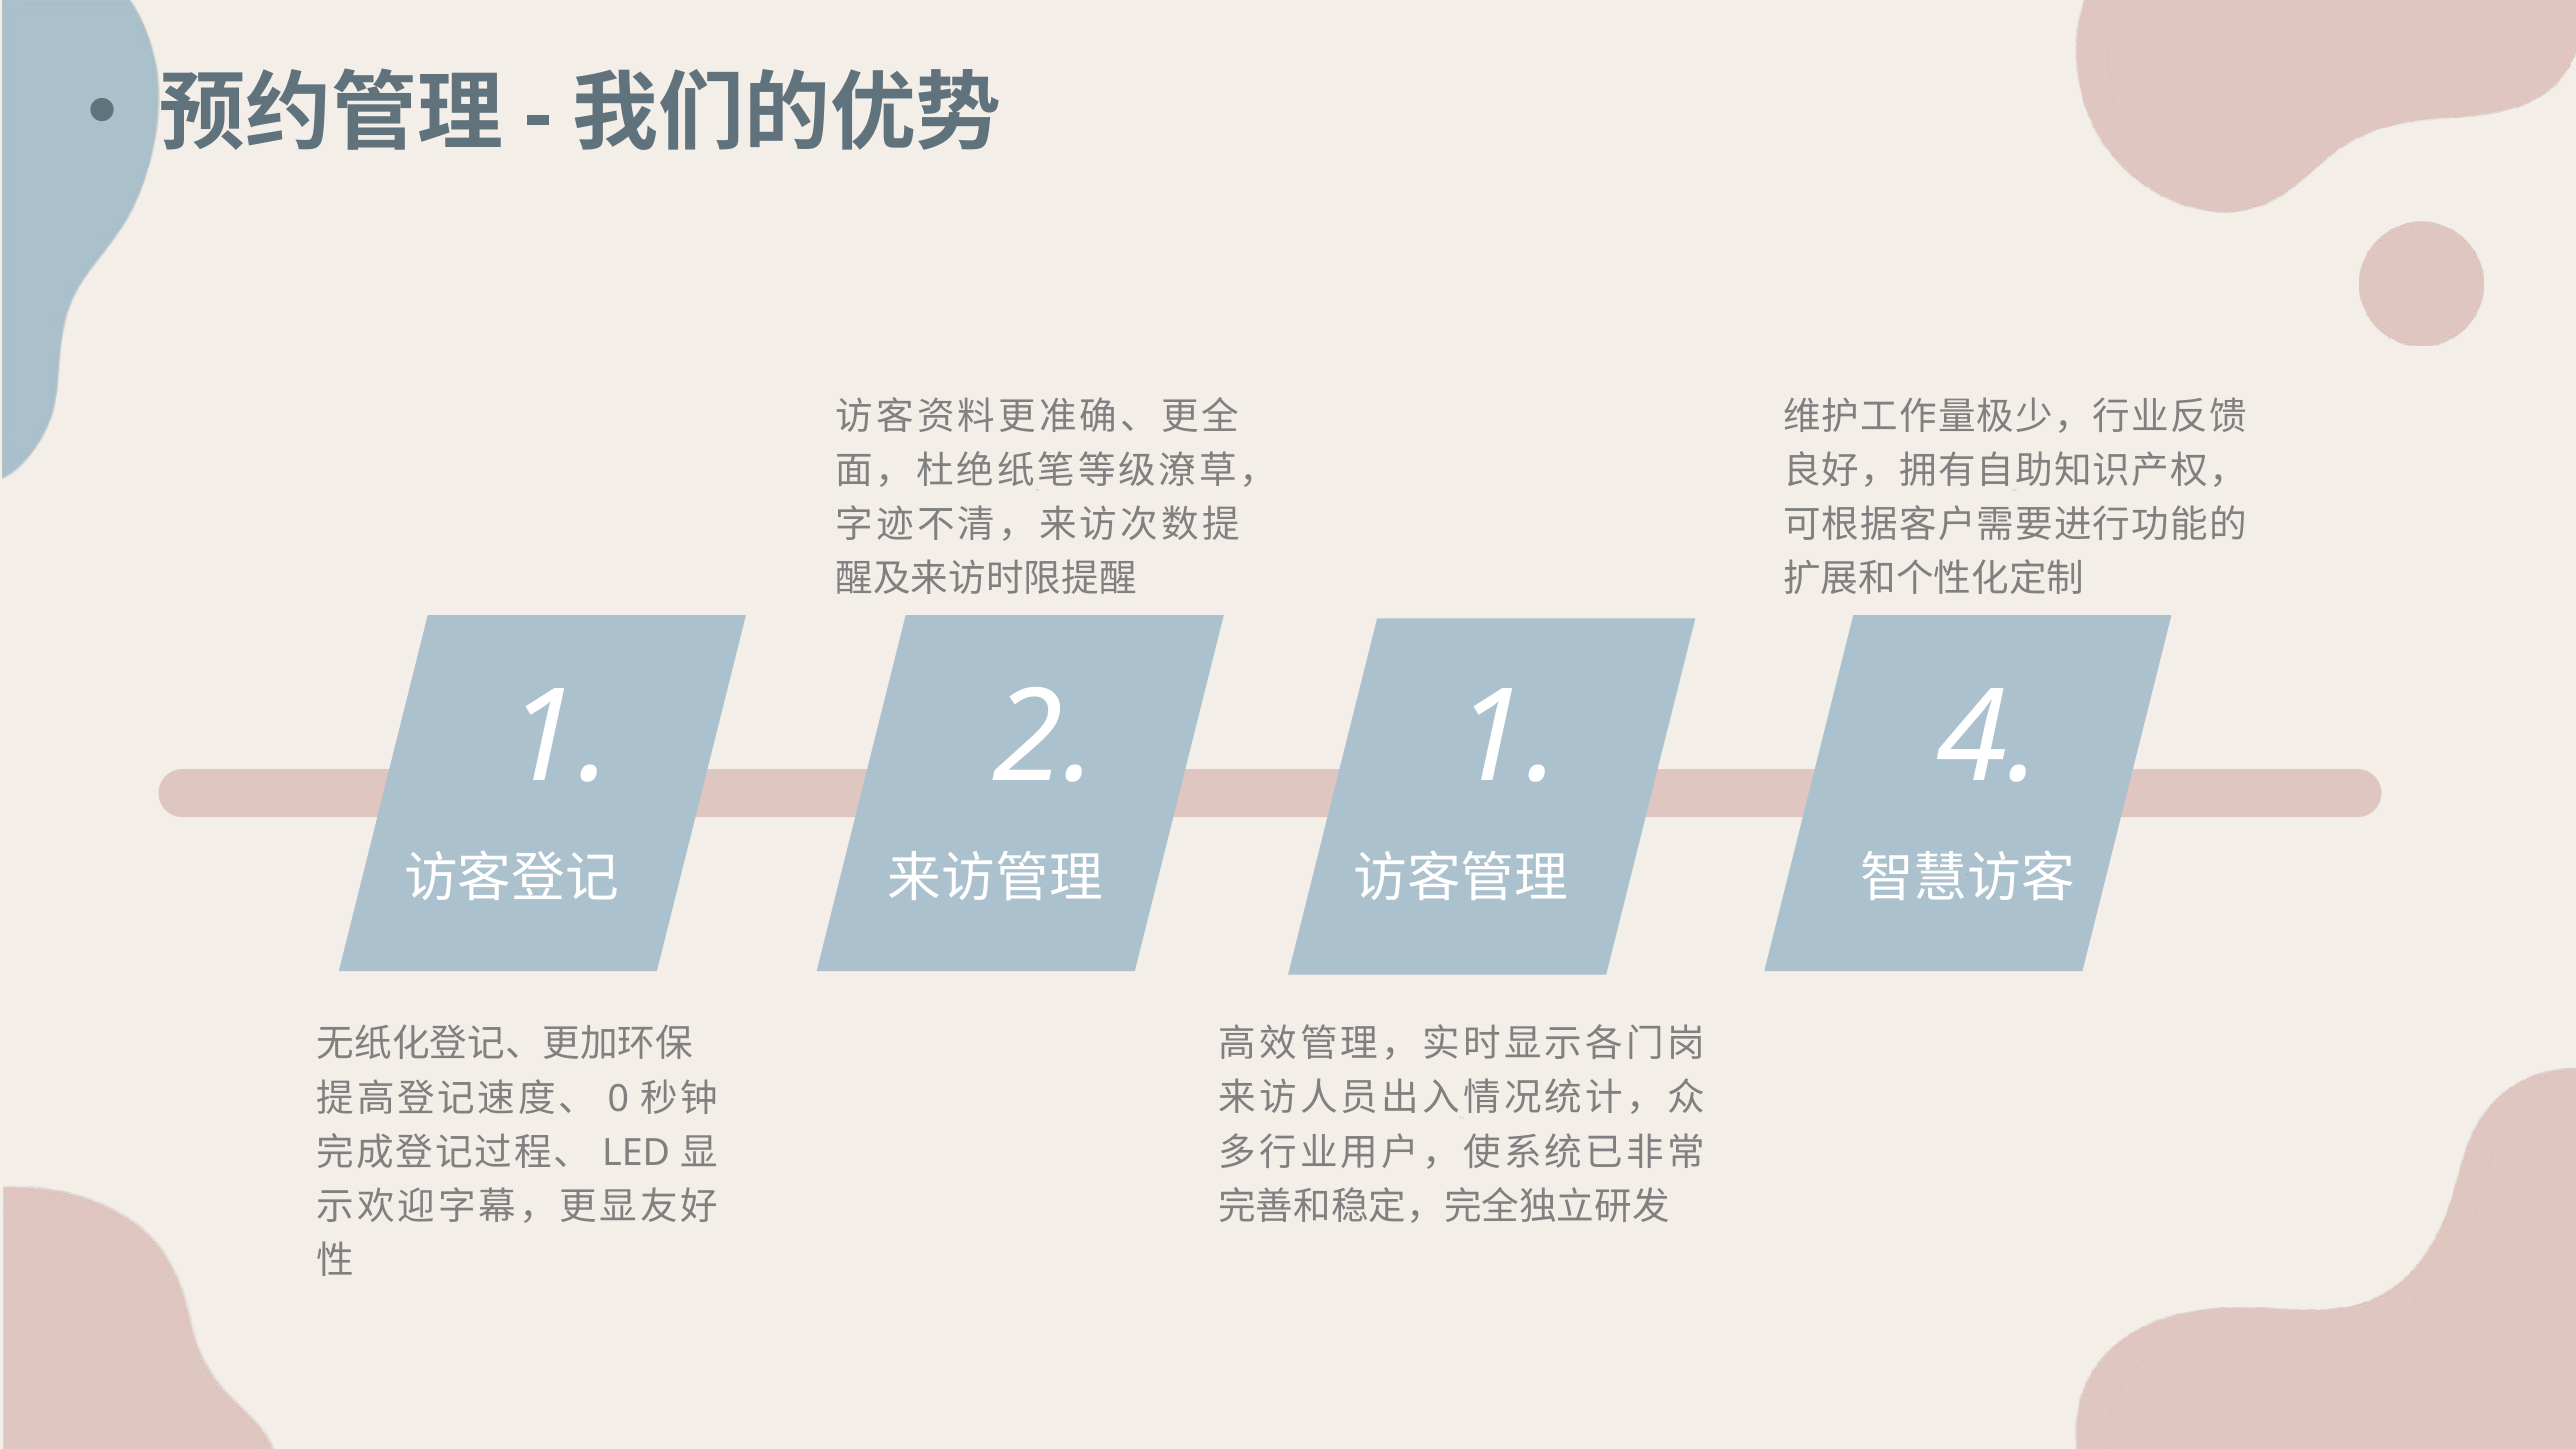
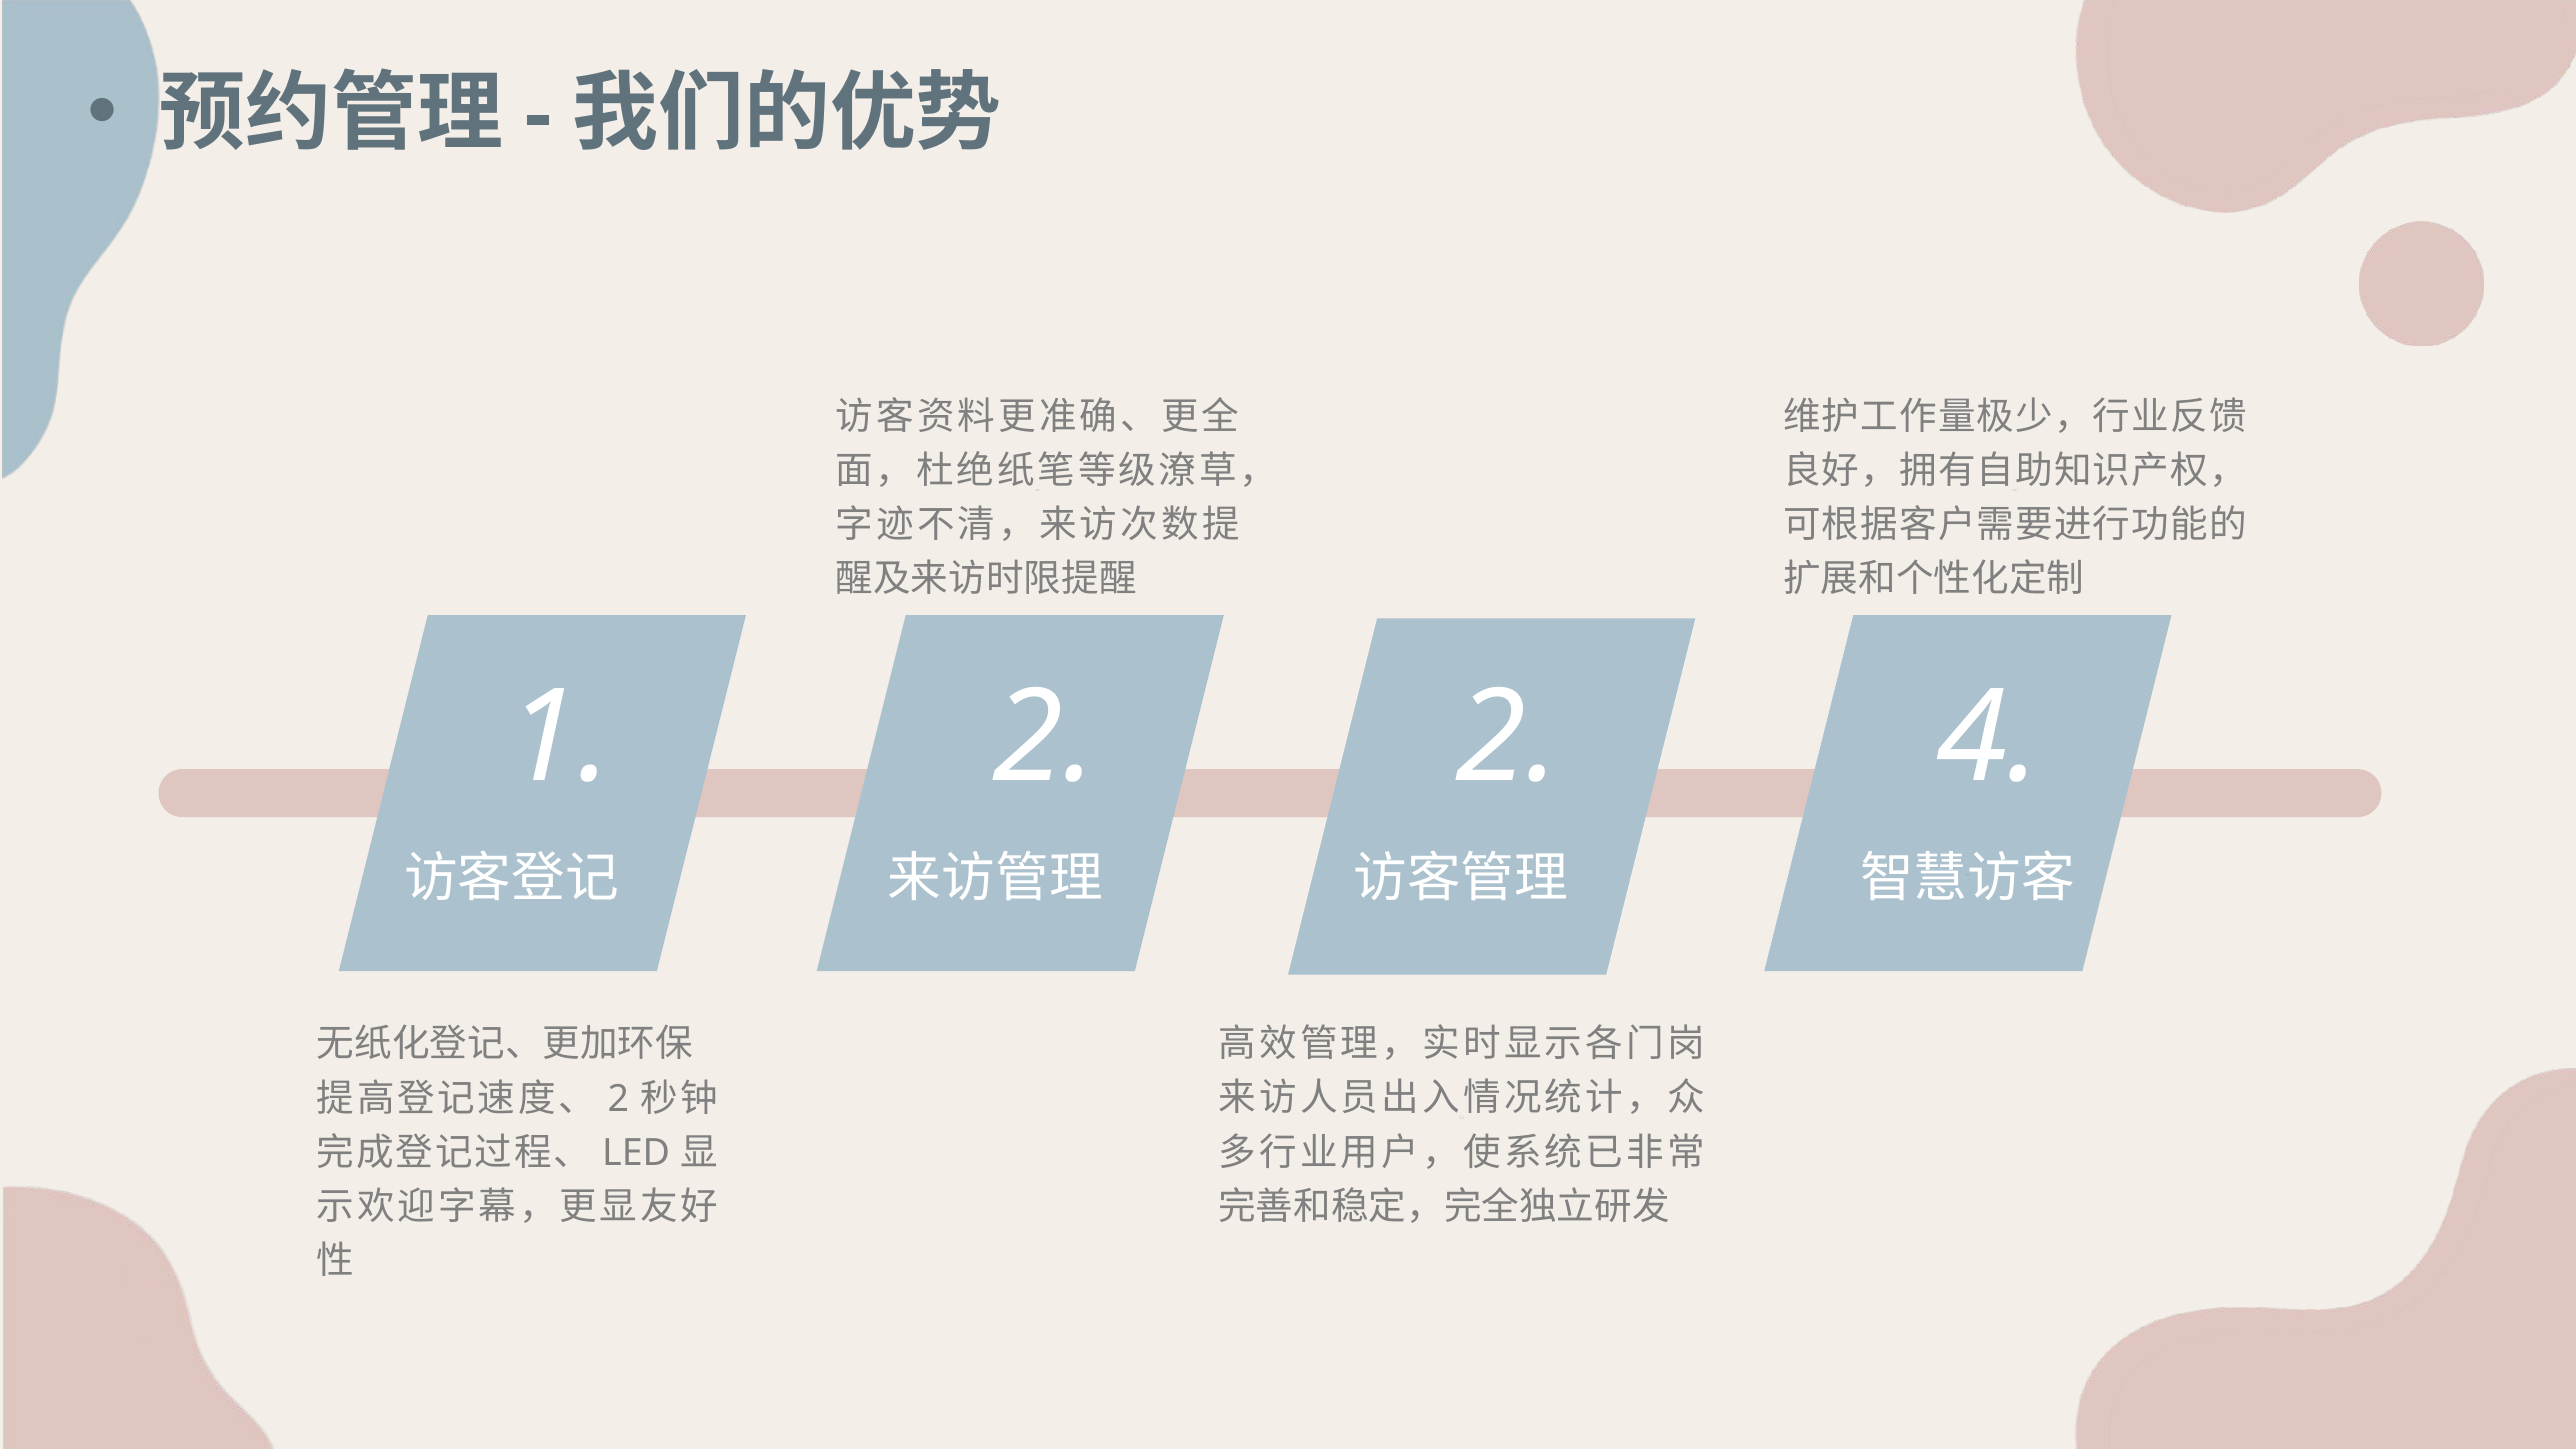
2 1: 1 -> 2
0 at (618, 1099): 0 -> 2
